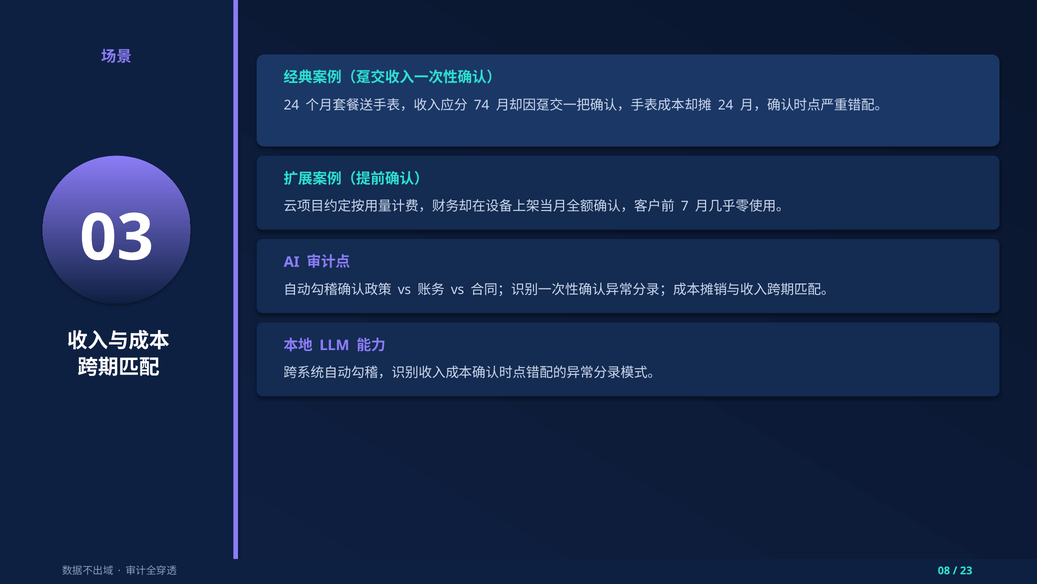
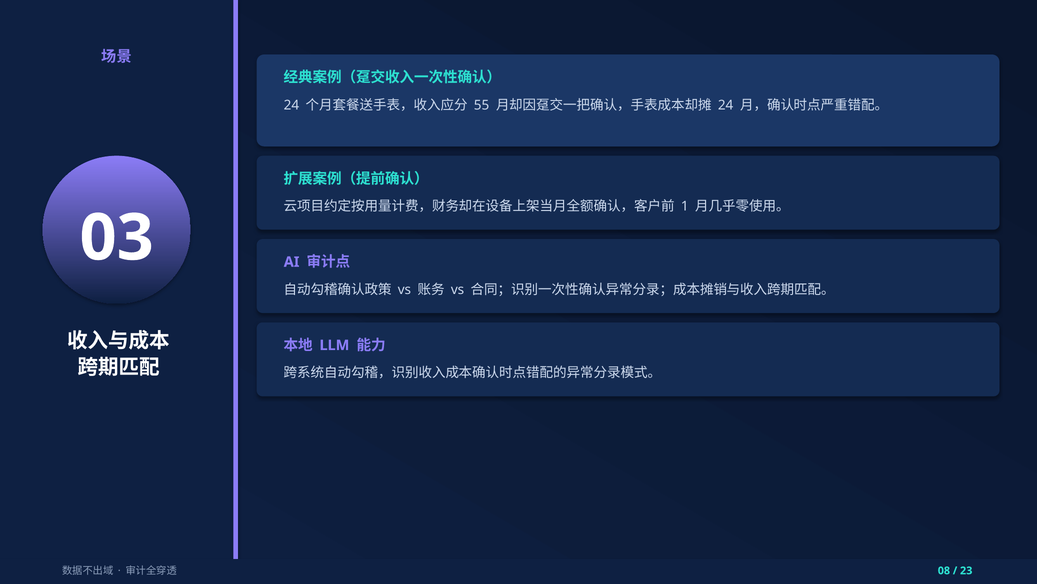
74: 74 -> 55
7: 7 -> 1
